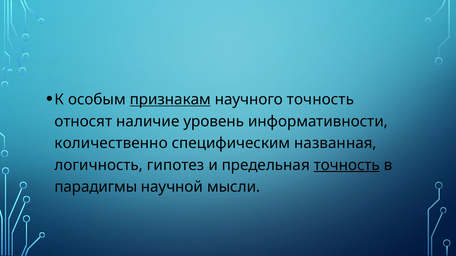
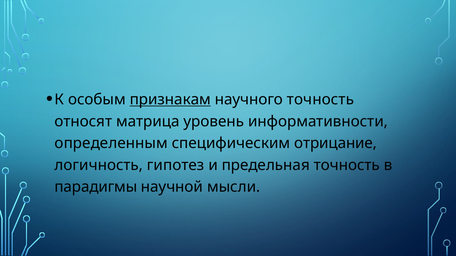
наличие: наличие -> матрица
количественно: количественно -> определенным
названная: названная -> отрицание
точность at (347, 165) underline: present -> none
